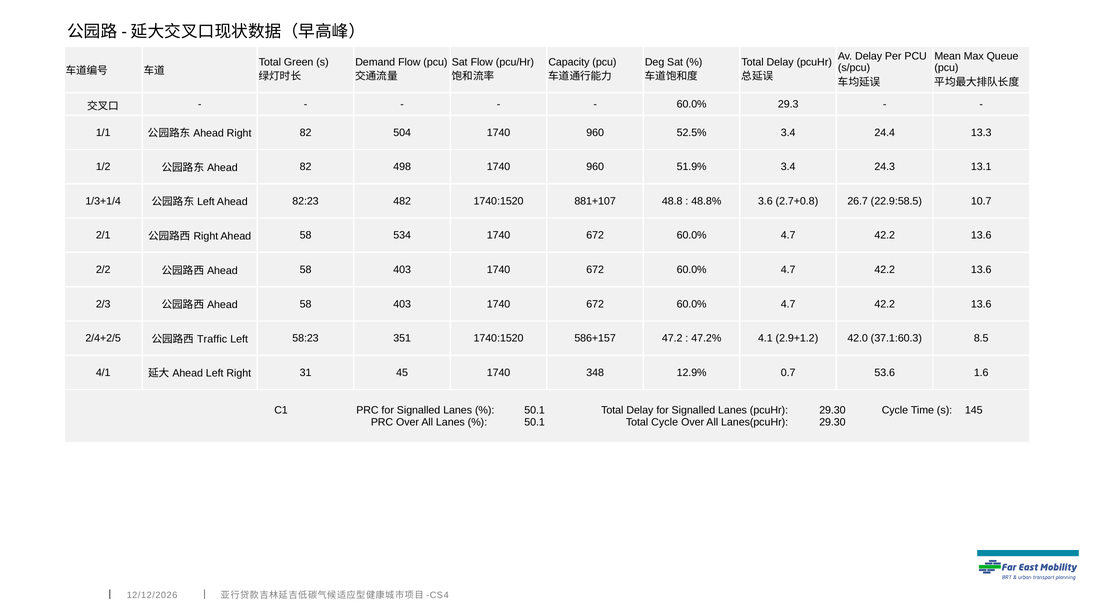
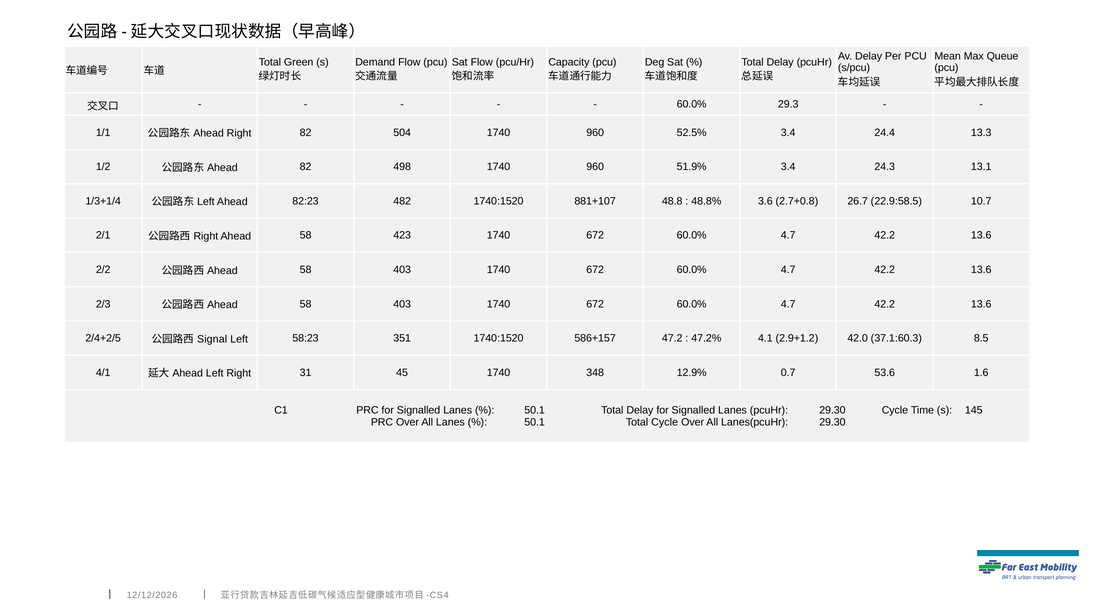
534: 534 -> 423
Traffic: Traffic -> Signal
